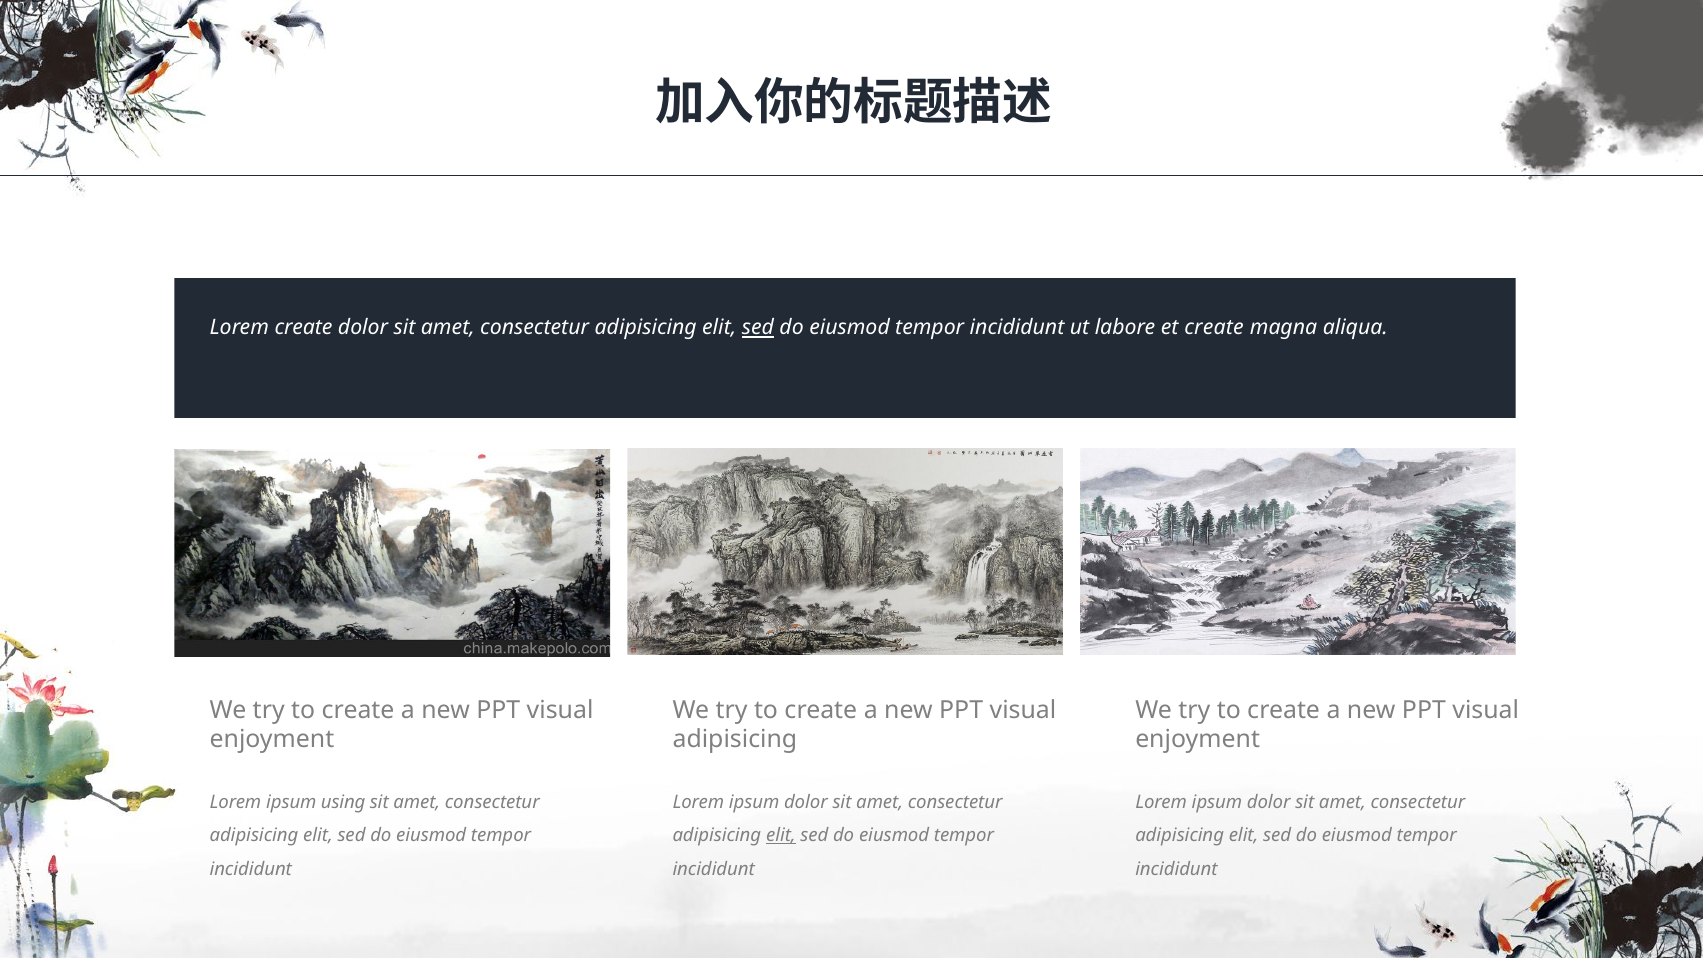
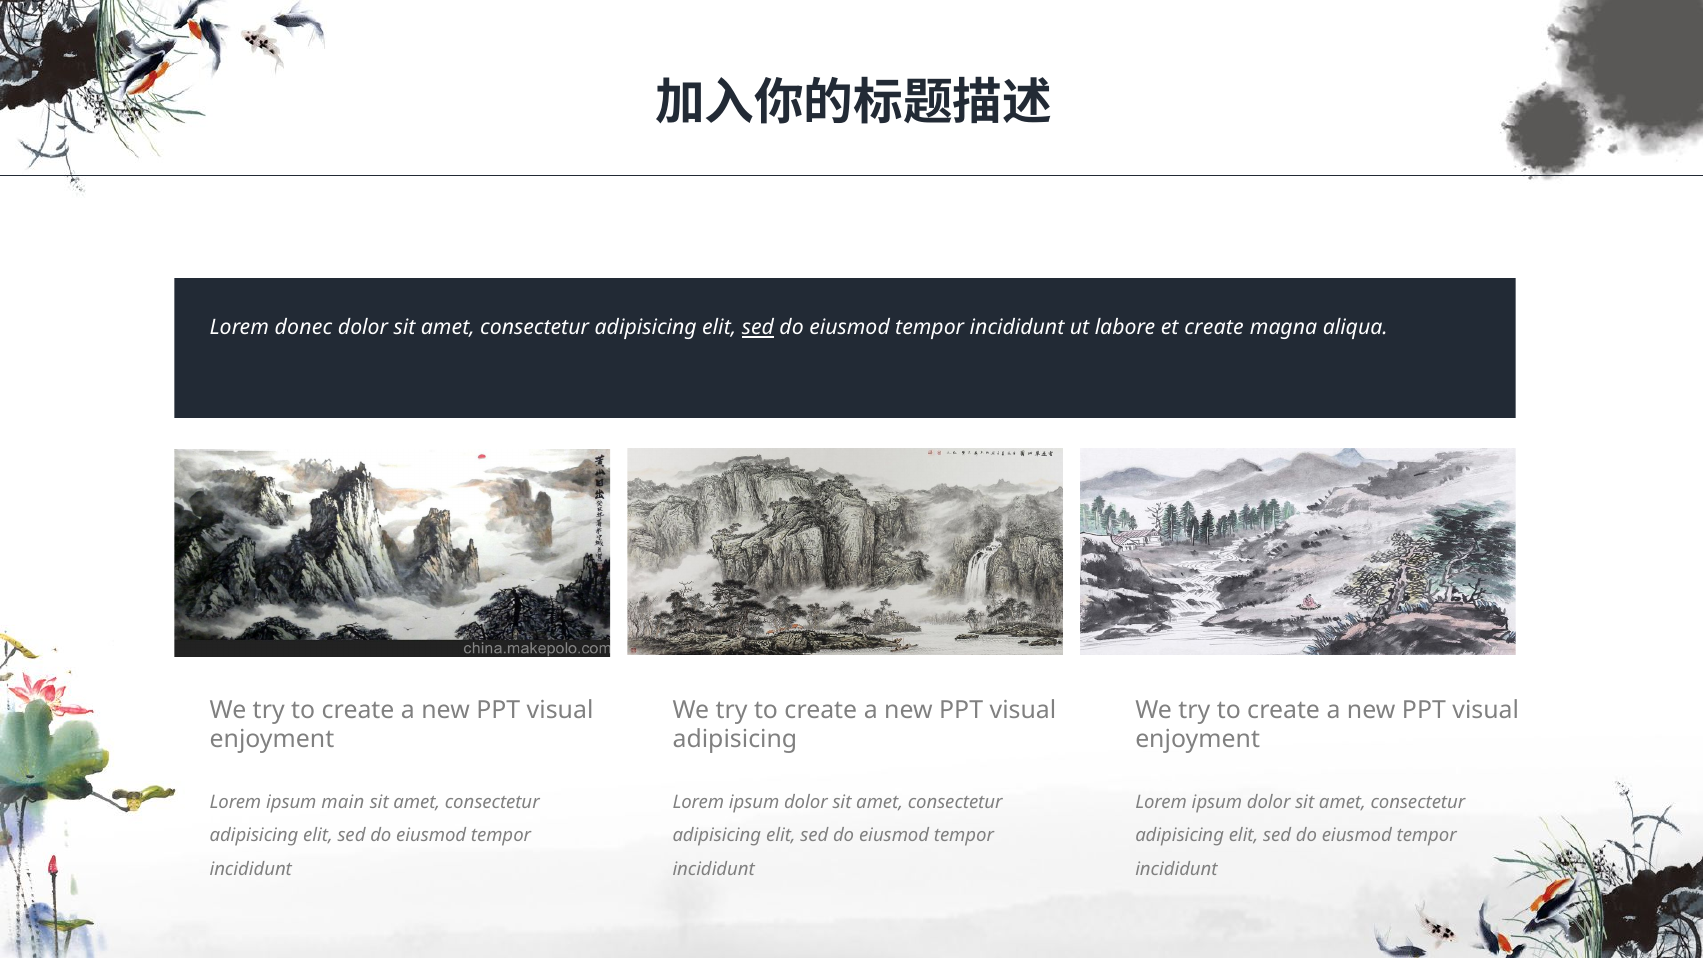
Lorem create: create -> donec
using: using -> main
elit at (781, 836) underline: present -> none
